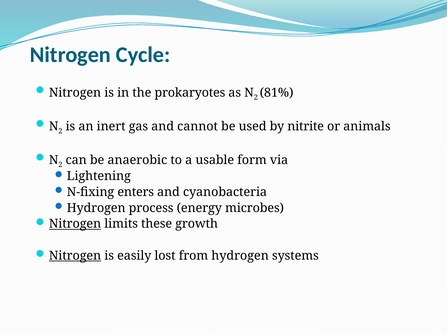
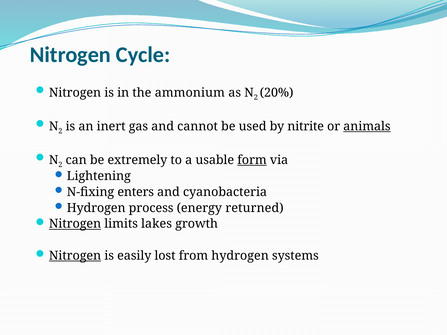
prokaryotes: prokaryotes -> ammonium
81%: 81% -> 20%
animals underline: none -> present
anaerobic: anaerobic -> extremely
form underline: none -> present
microbes: microbes -> returned
these: these -> lakes
